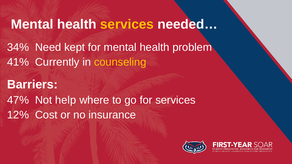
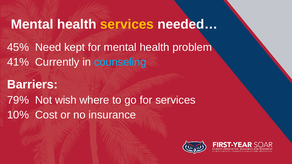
34%: 34% -> 45%
counseling colour: yellow -> light blue
47%: 47% -> 79%
help: help -> wish
12%: 12% -> 10%
